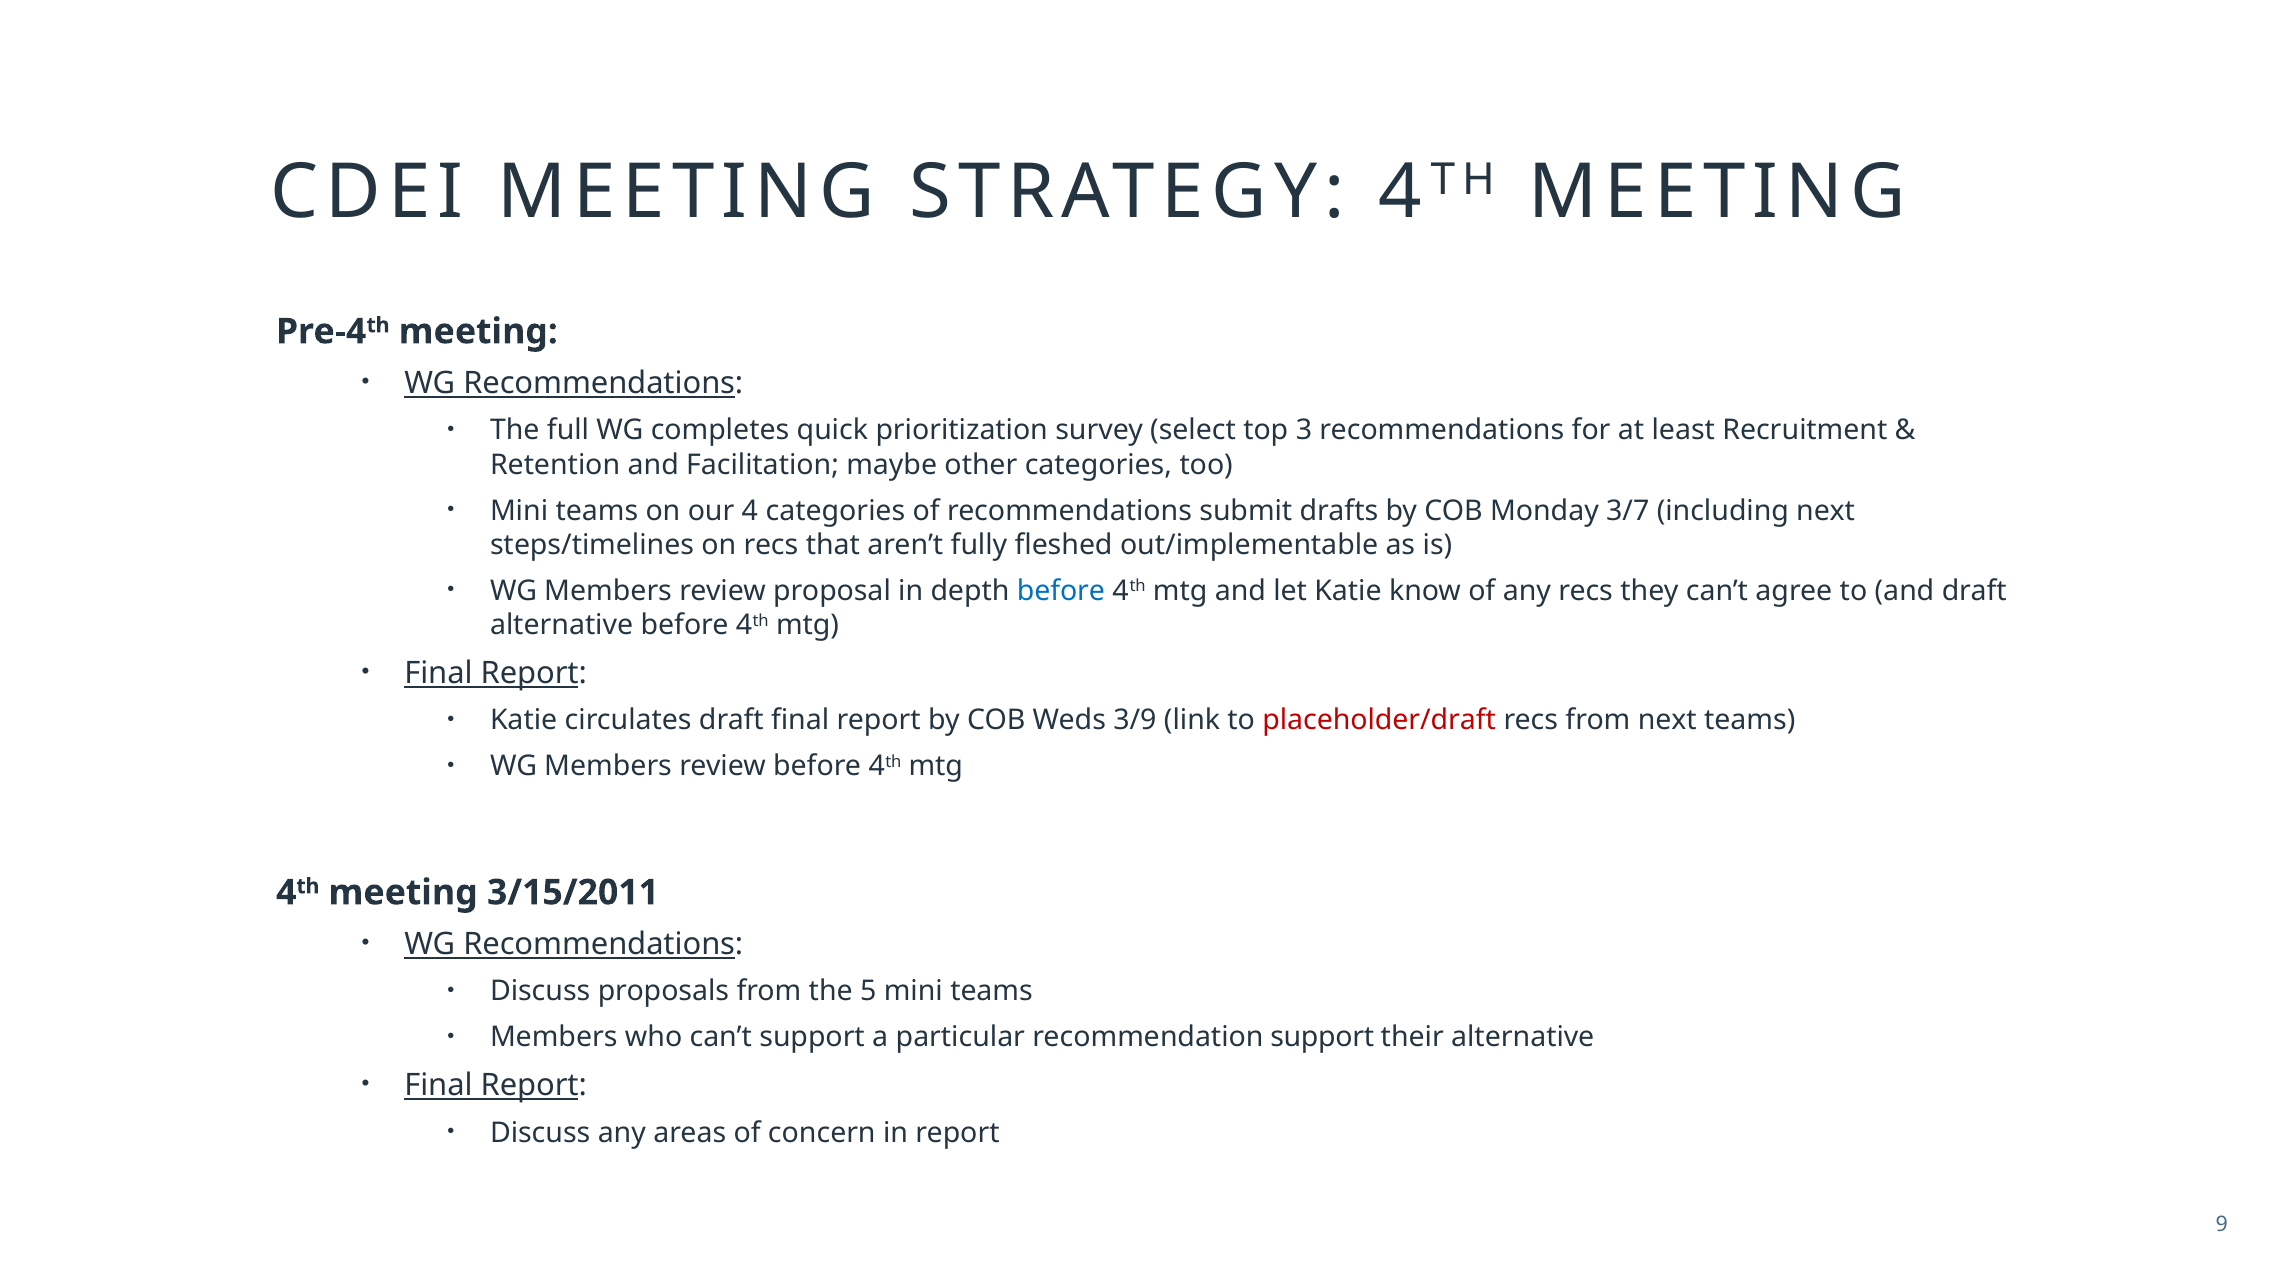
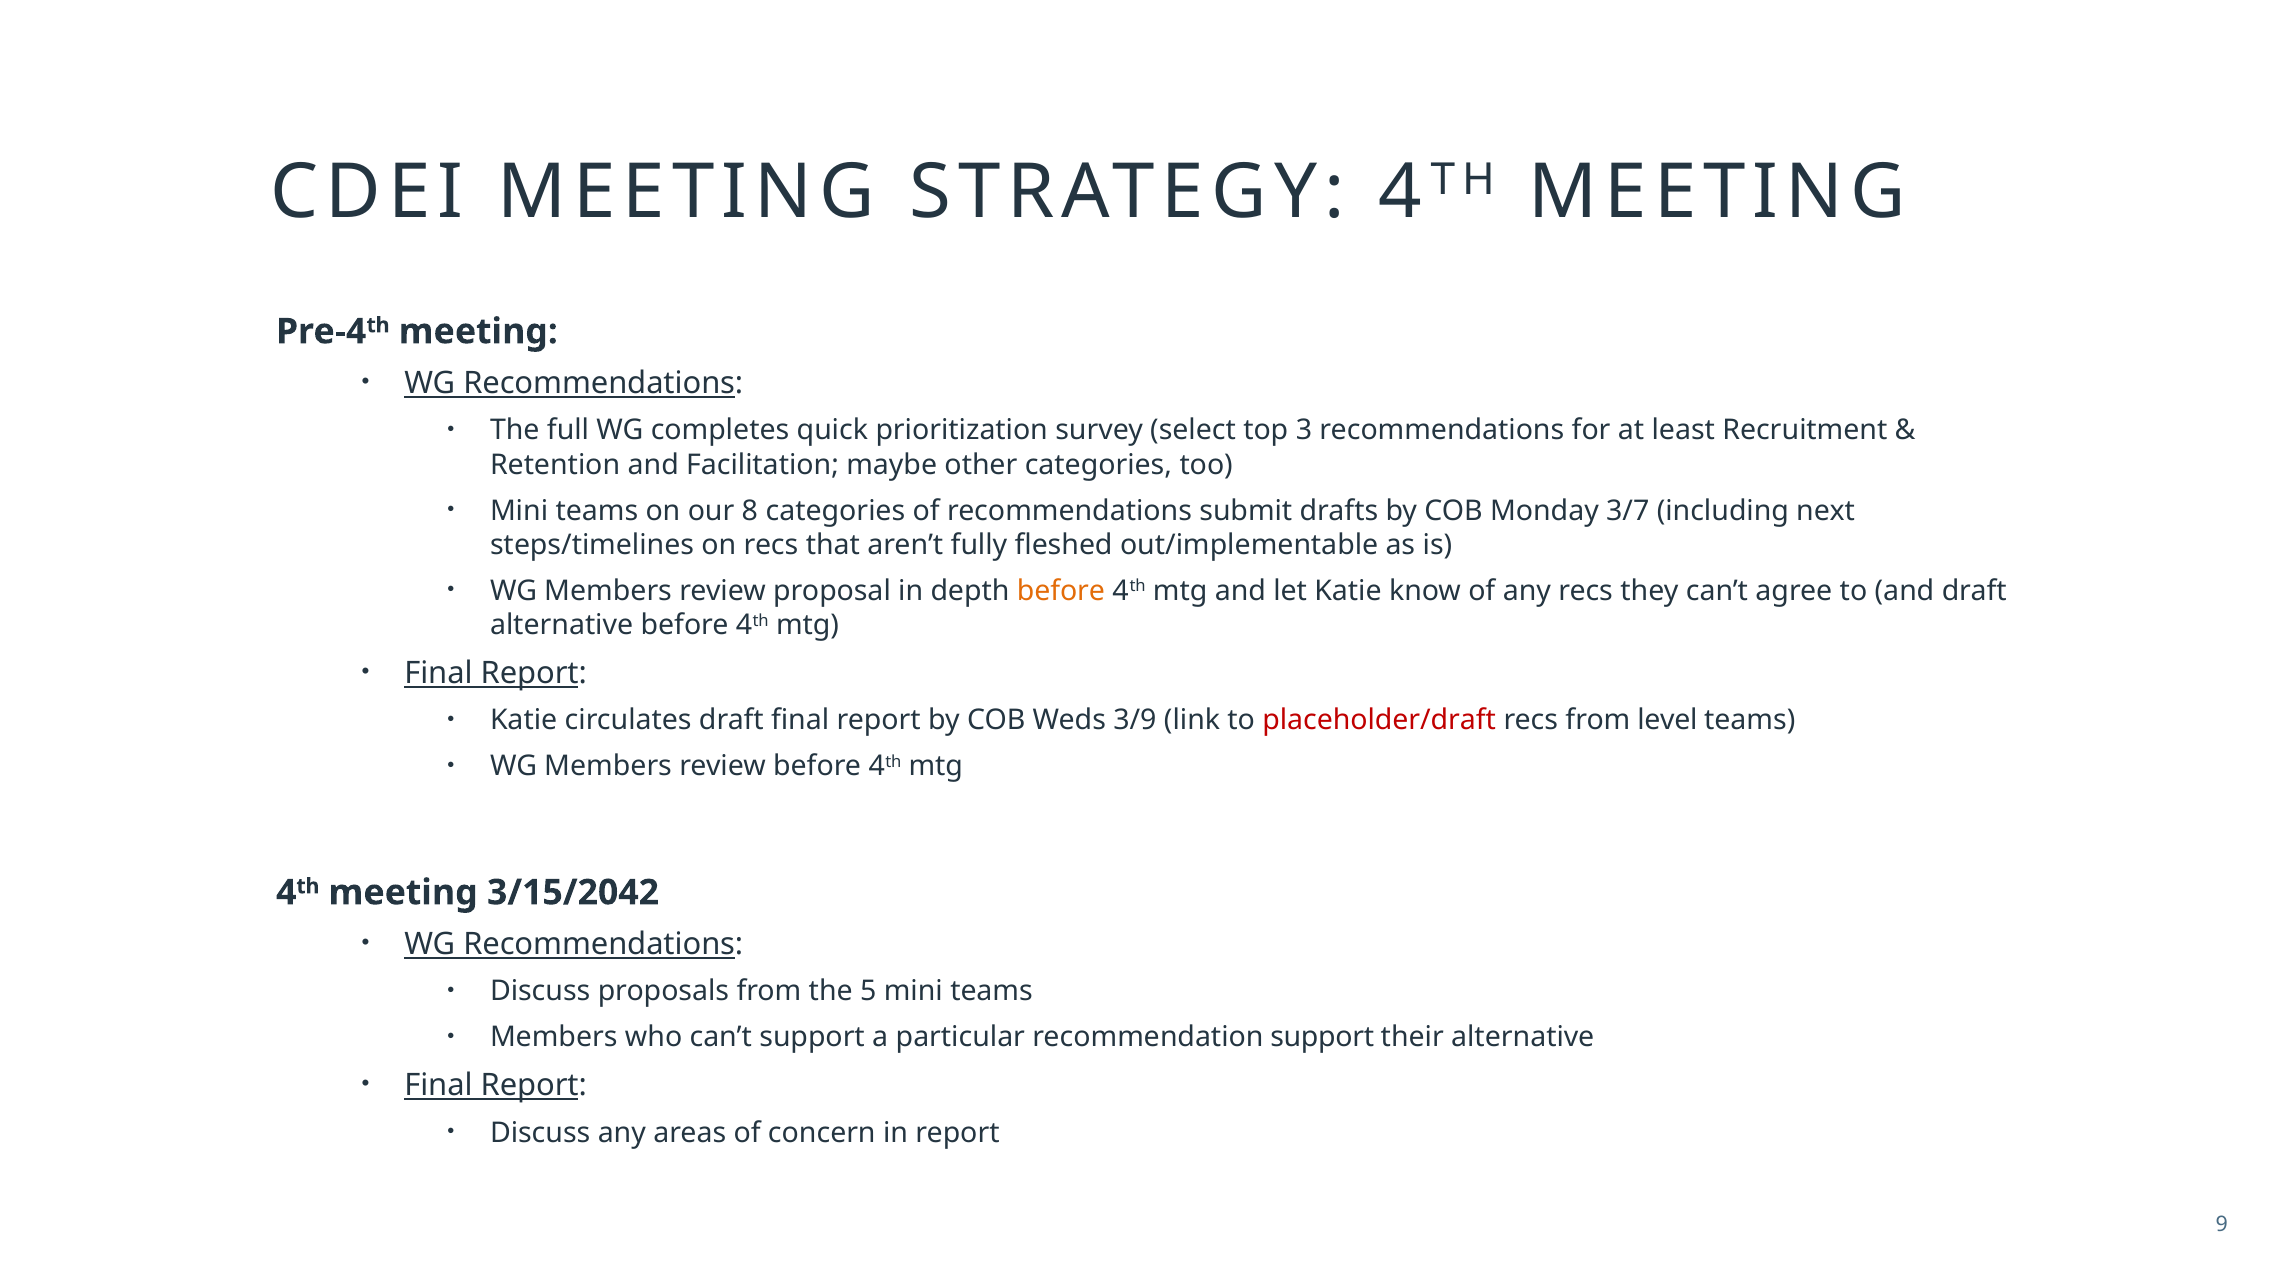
4: 4 -> 8
before at (1061, 591) colour: blue -> orange
from next: next -> level
3/15/2011: 3/15/2011 -> 3/15/2042
